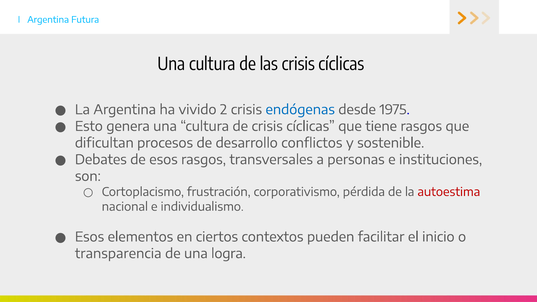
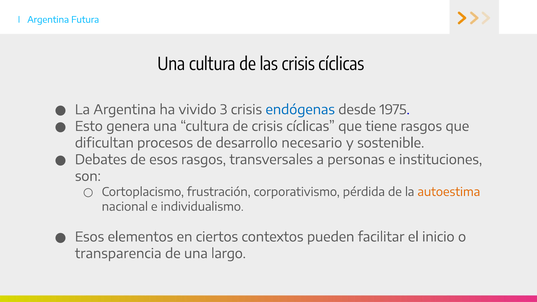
2: 2 -> 3
conflictos: conflictos -> necesario
autoestima colour: red -> orange
logra: logra -> largo
